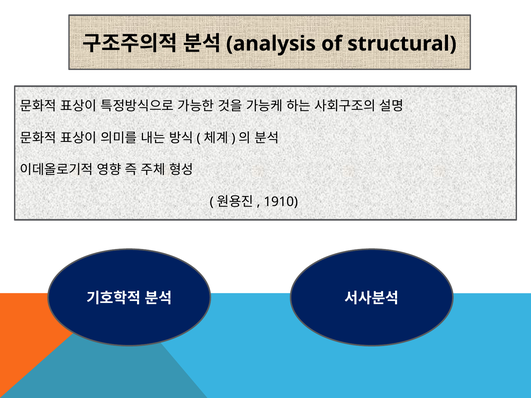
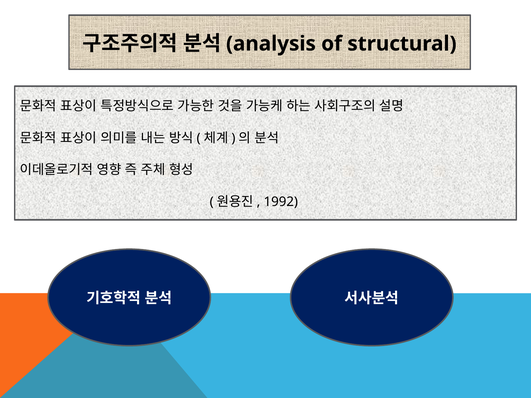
1910: 1910 -> 1992
